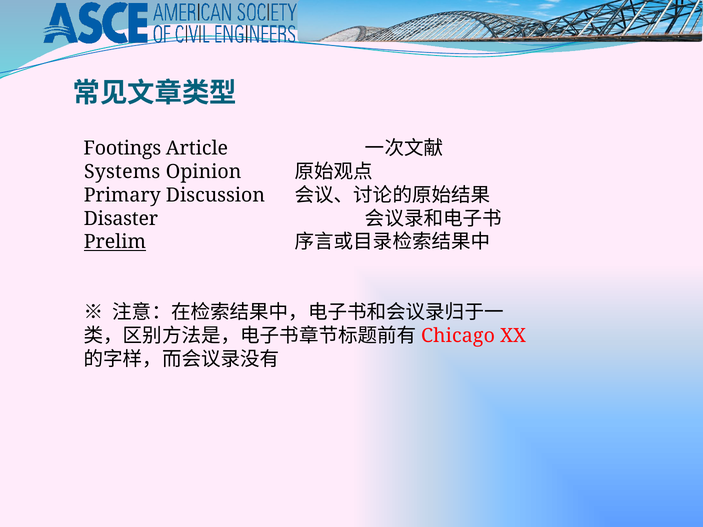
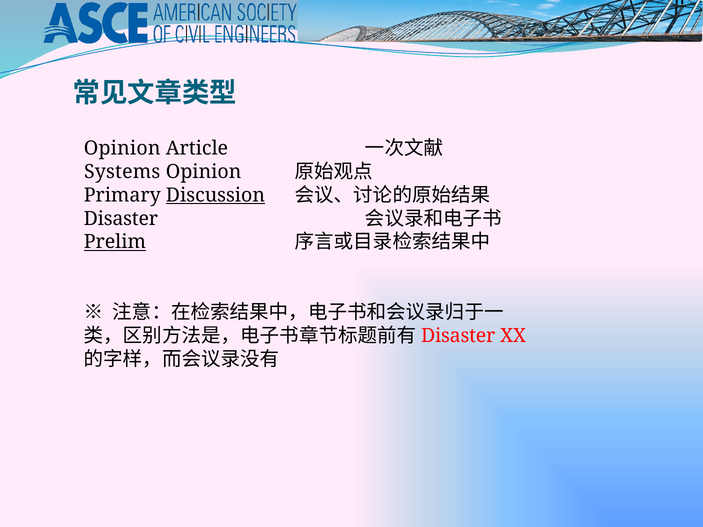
Footings at (122, 148): Footings -> Opinion
Discussion underline: none -> present
Chicago at (458, 336): Chicago -> Disaster
